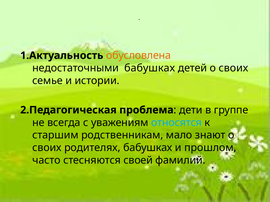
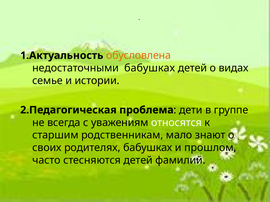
детей о своих: своих -> видах
относятся colour: light blue -> white
стесняются своей: своей -> детей
